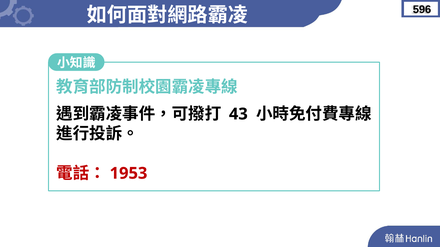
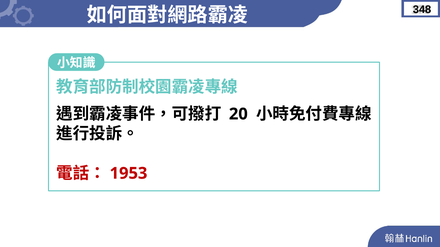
596: 596 -> 348
43: 43 -> 20
